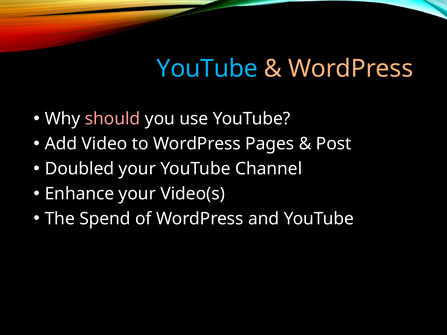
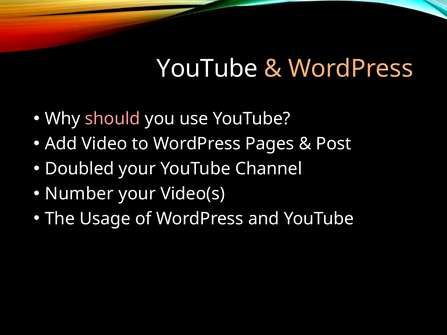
YouTube at (207, 69) colour: light blue -> white
Enhance: Enhance -> Number
Spend: Spend -> Usage
